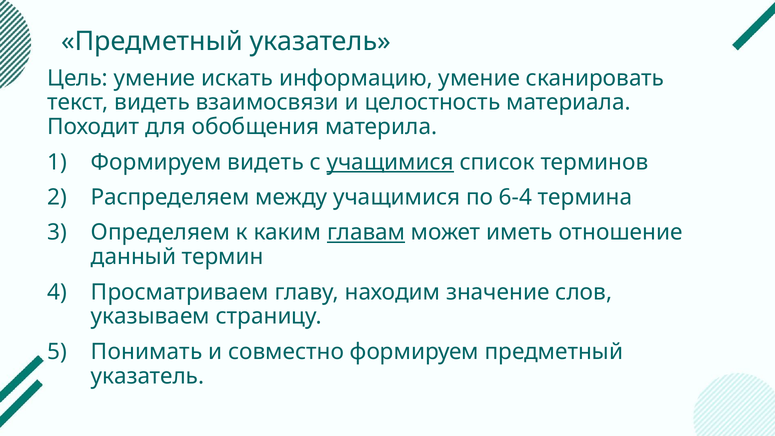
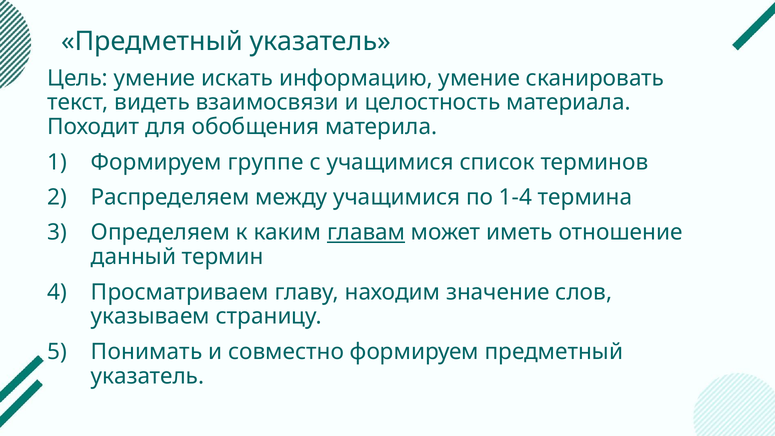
Формируем видеть: видеть -> группе
учащимися at (390, 162) underline: present -> none
6-4: 6-4 -> 1-4
